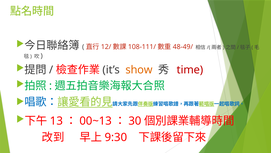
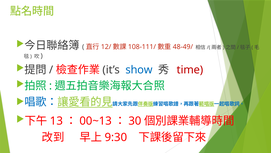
show colour: orange -> blue
